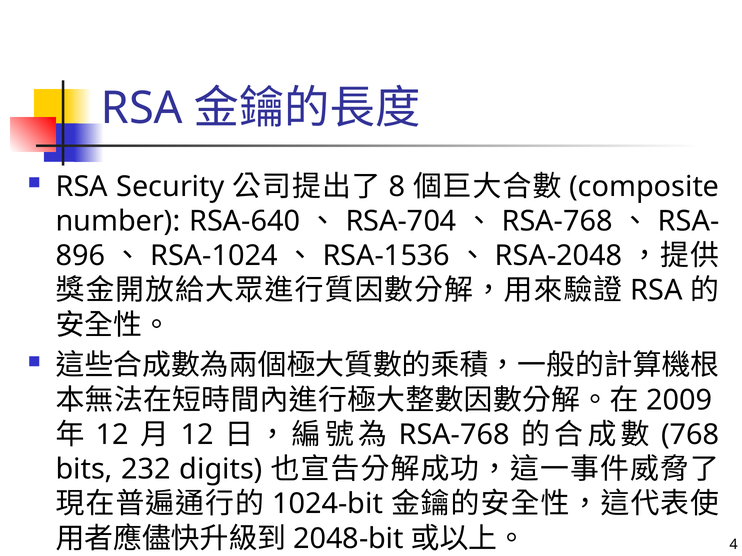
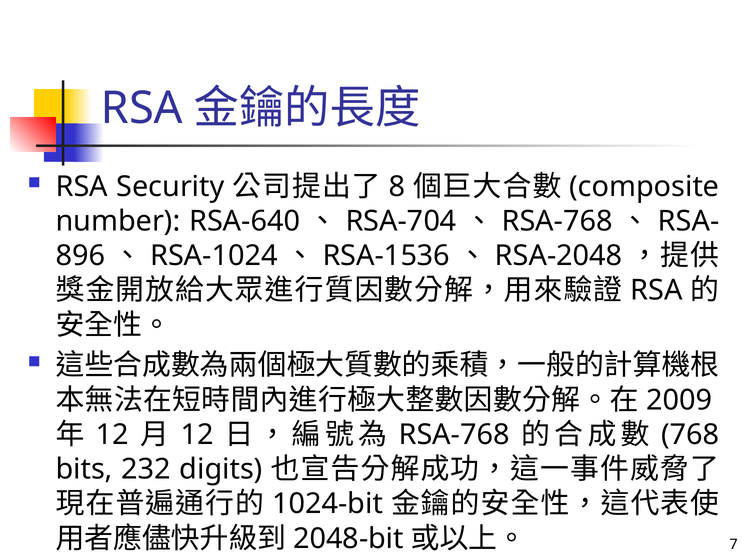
4: 4 -> 7
